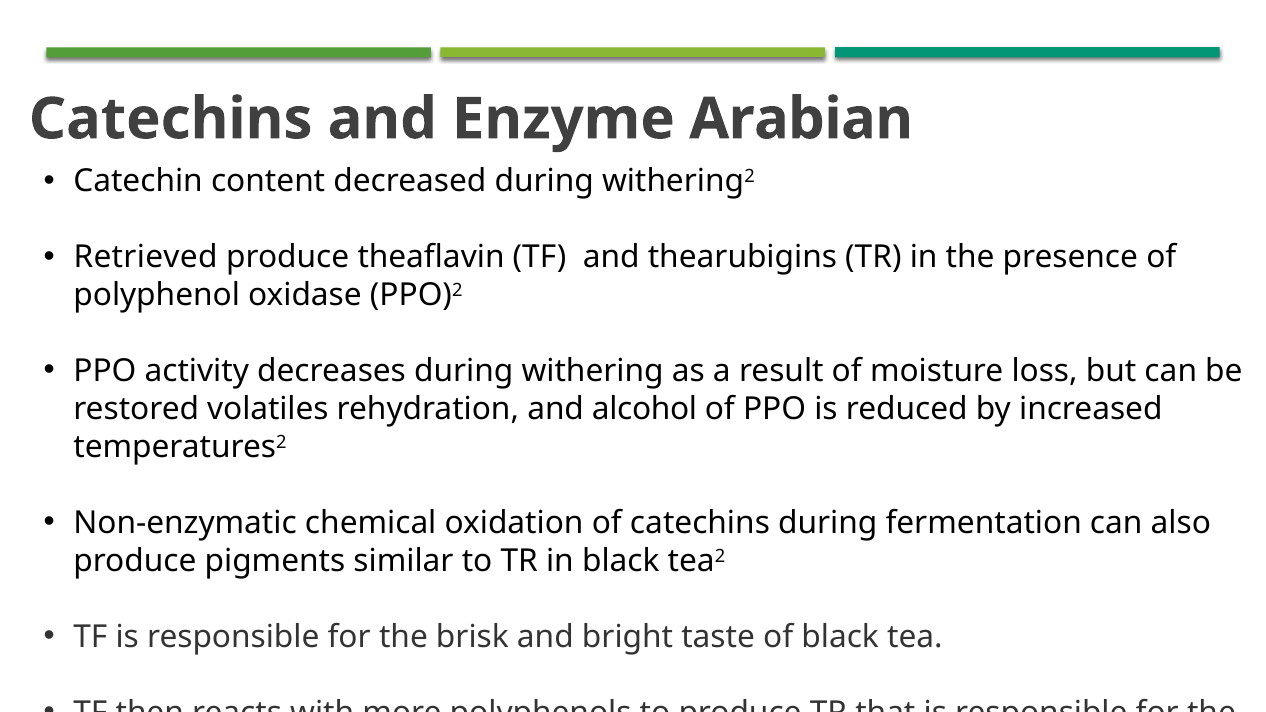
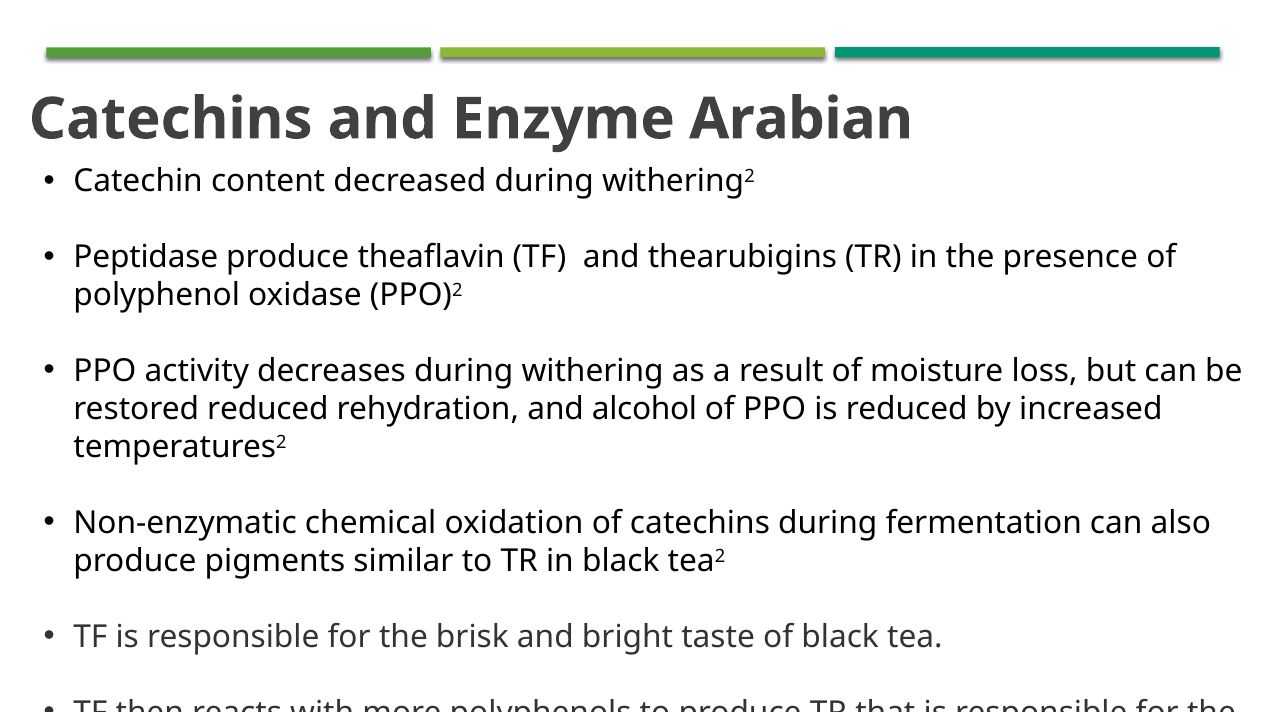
Retrieved: Retrieved -> Peptidase
restored volatiles: volatiles -> reduced
